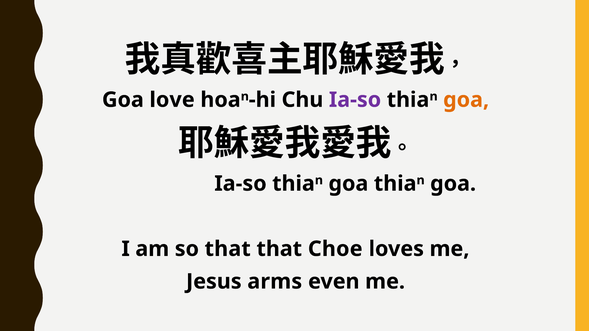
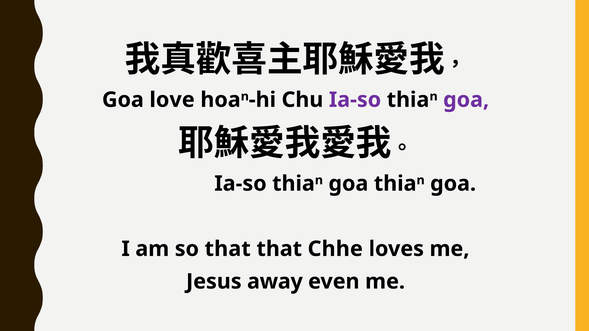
goa at (466, 100) colour: orange -> purple
Choe: Choe -> Chhe
arms: arms -> away
